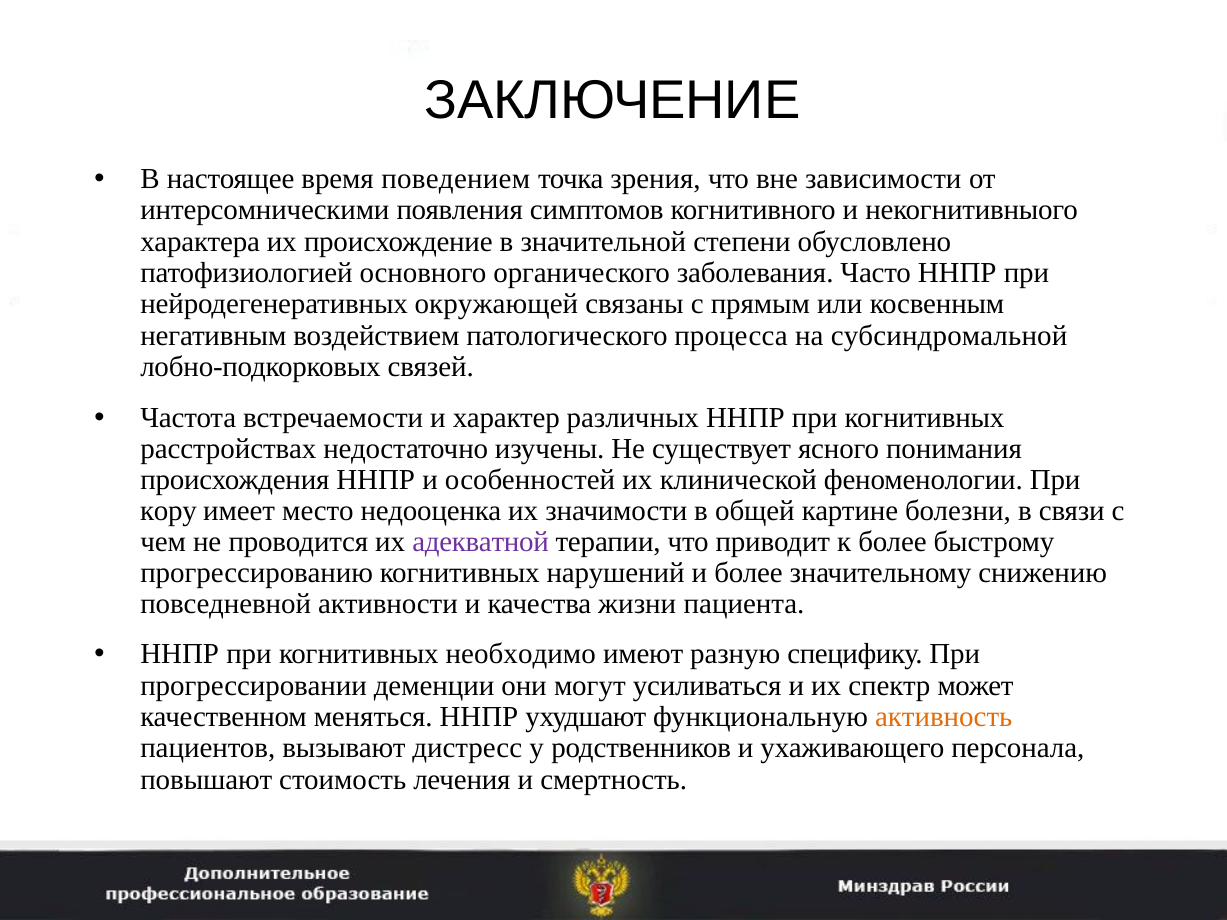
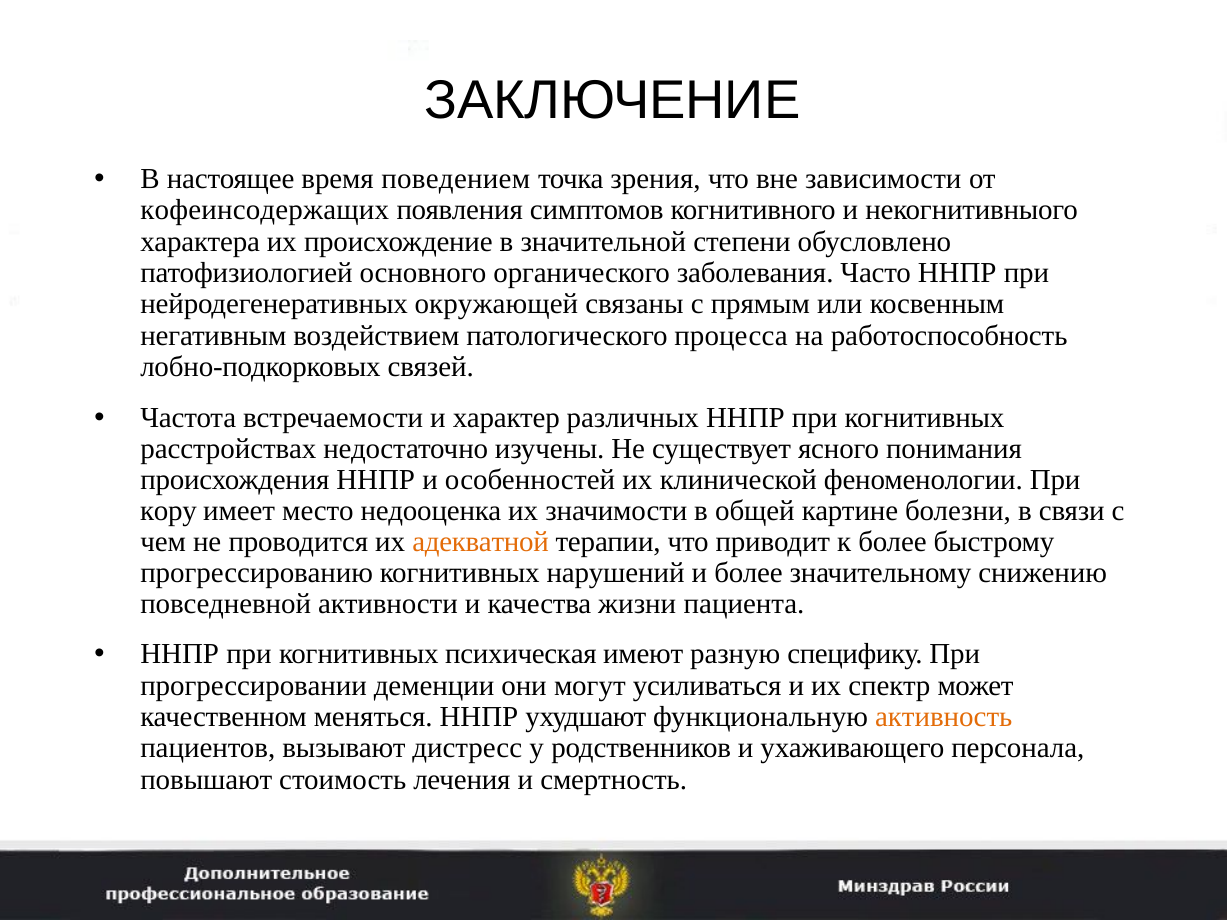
интерсомническими: интерсомническими -> кофеинсодержащих
субсиндромальной: субсиндромальной -> работоспособность
адекватной colour: purple -> orange
необходимо: необходимо -> психическая
